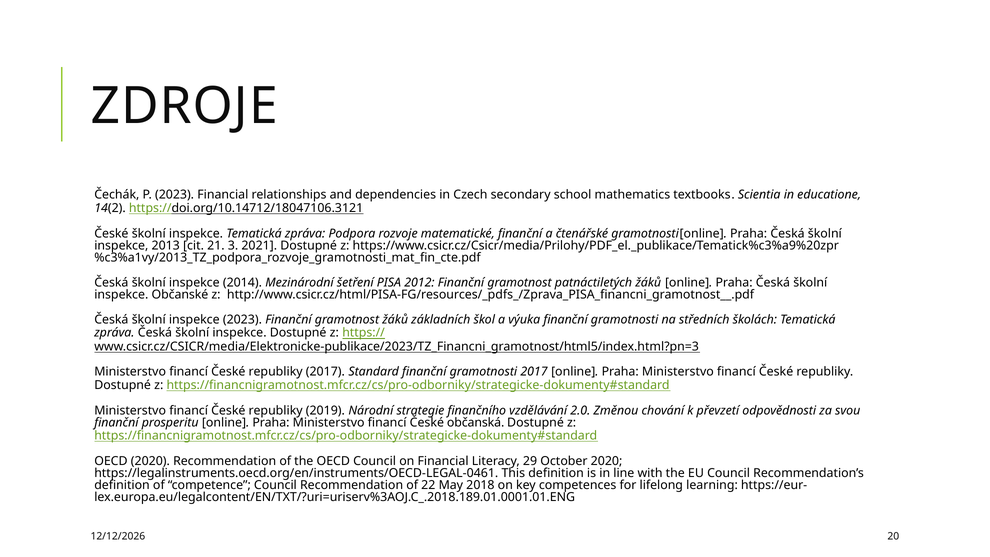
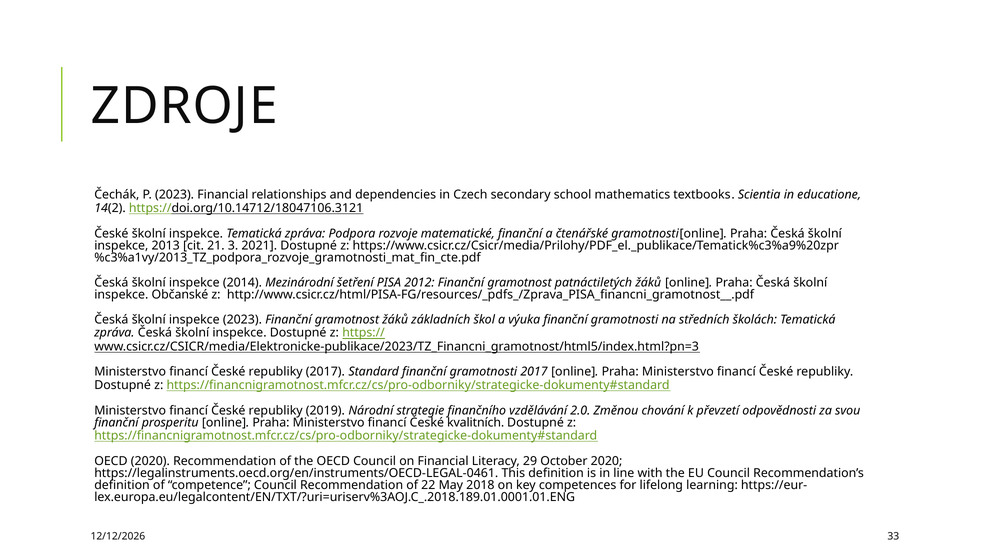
občanská: občanská -> kvalitních
20: 20 -> 33
